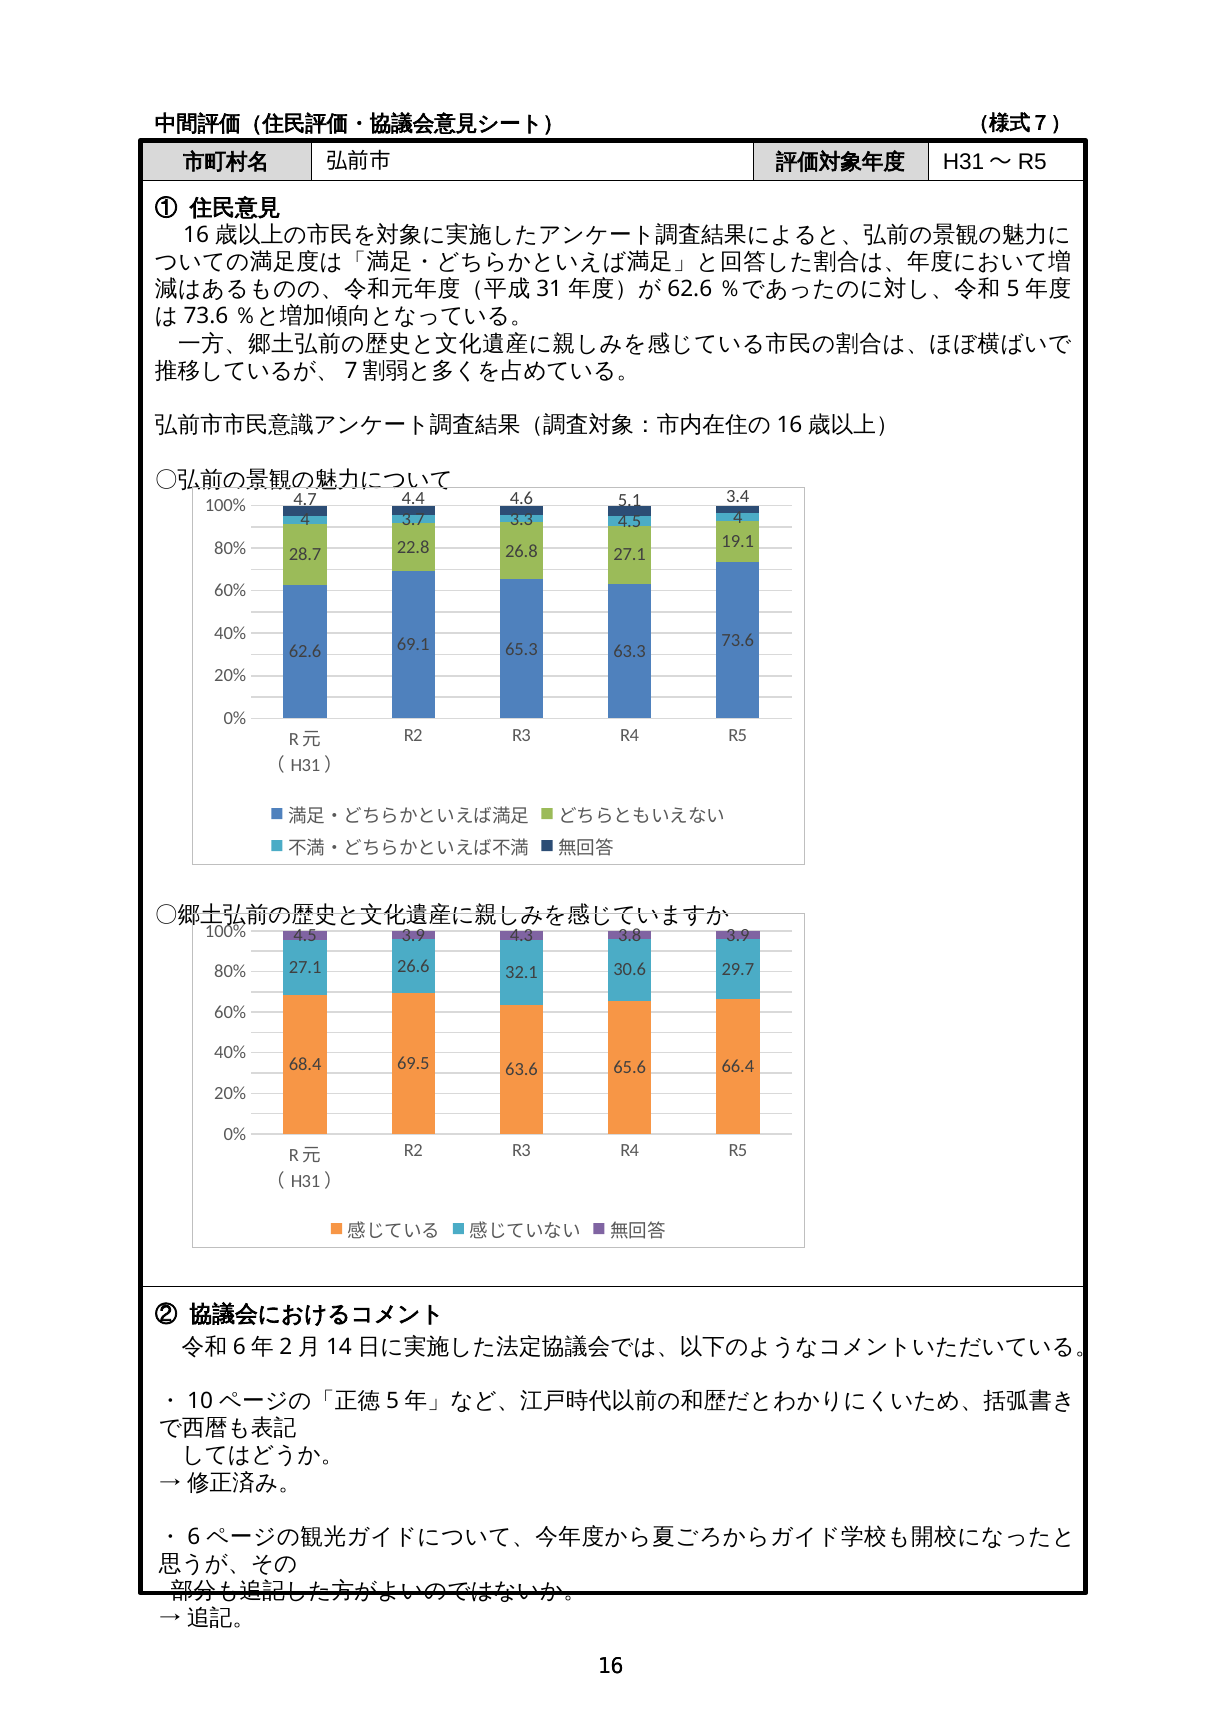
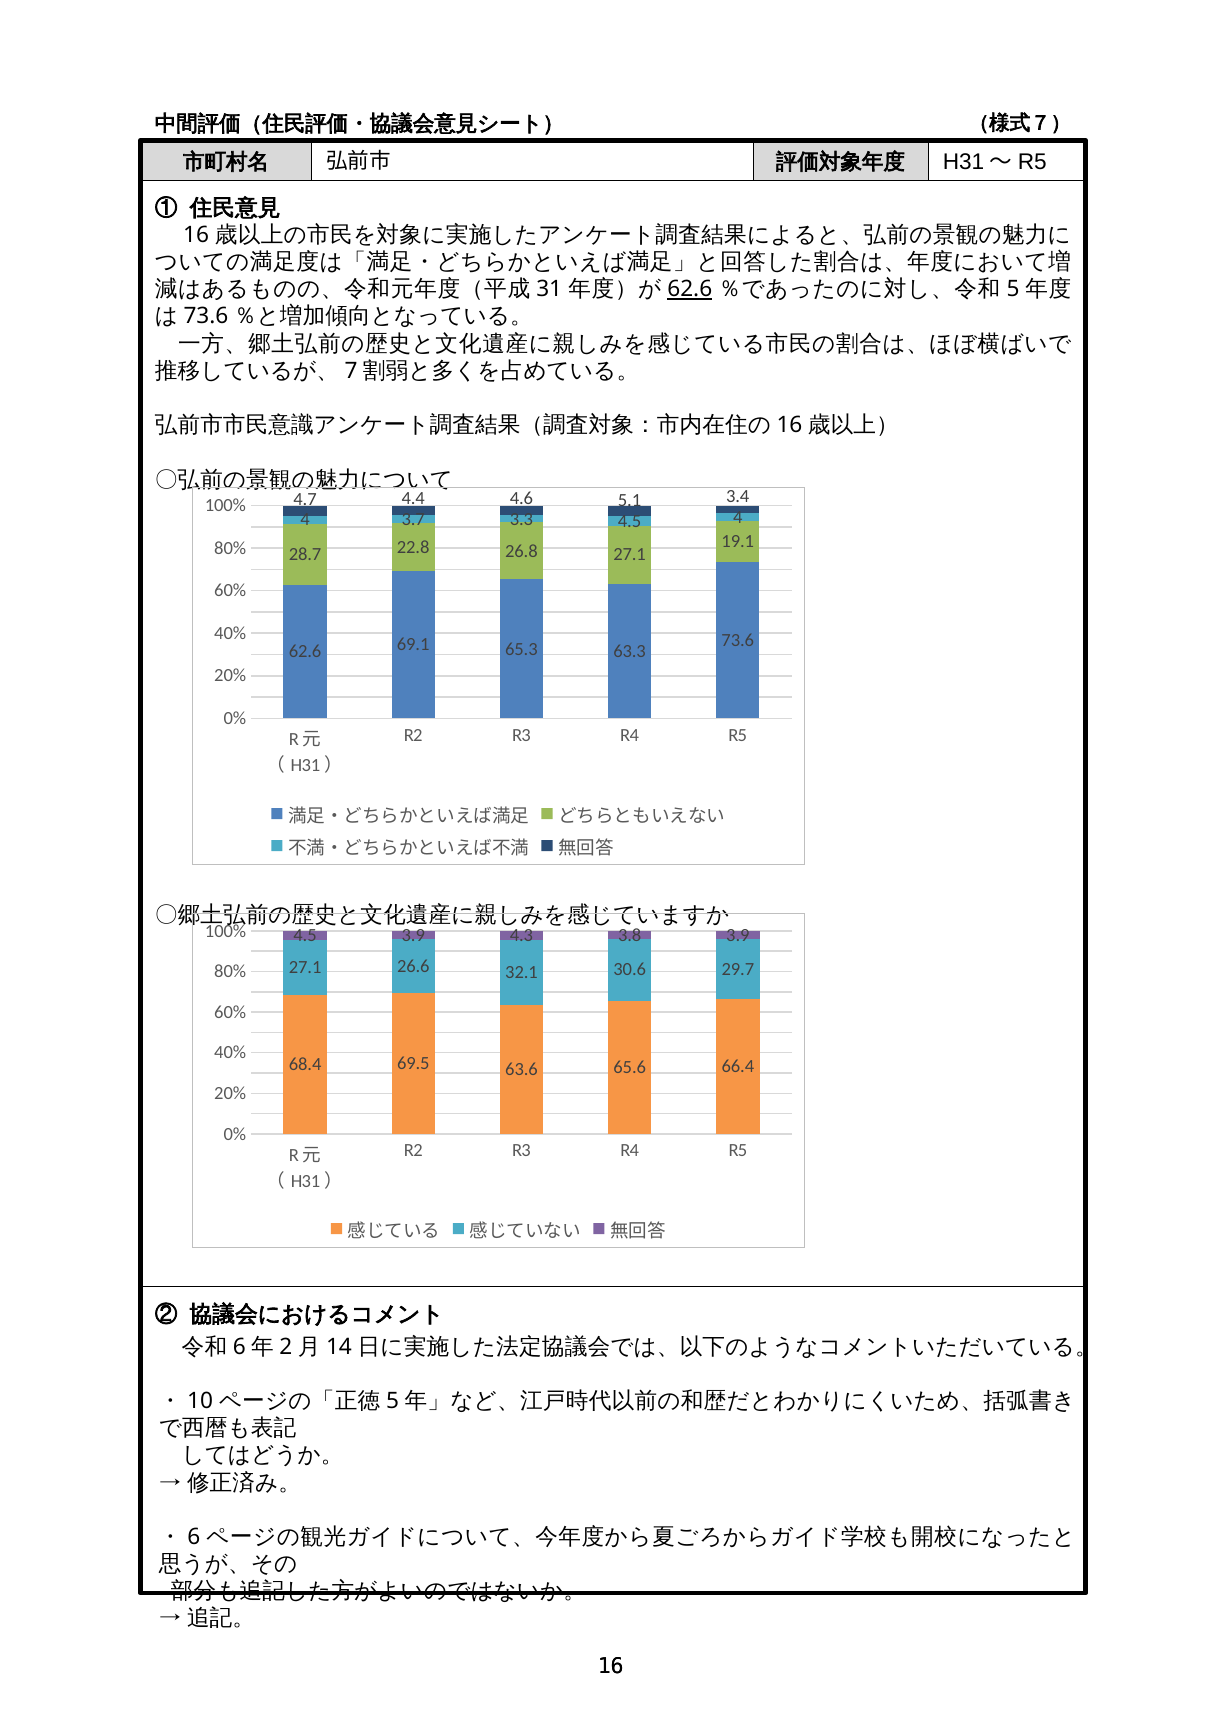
62.6 at (690, 289) underline: none -> present
